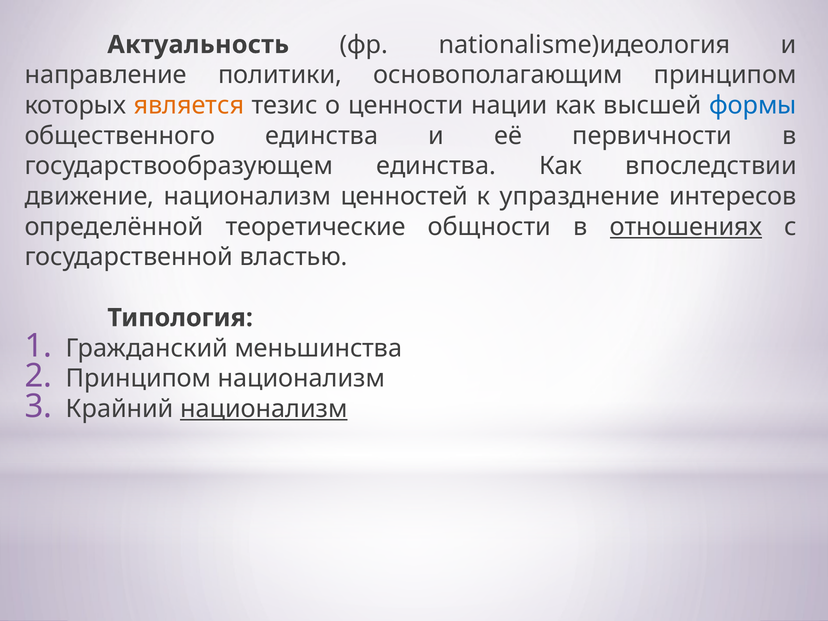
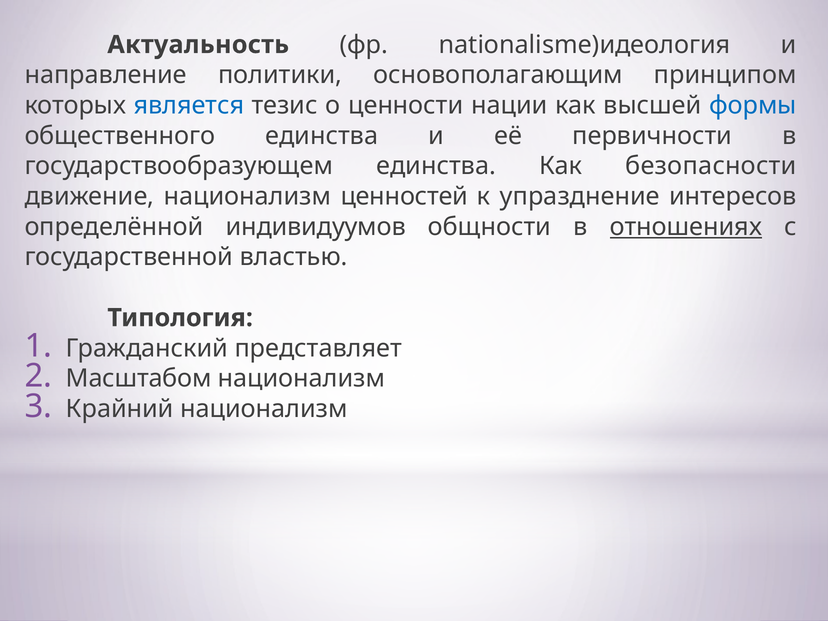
является colour: orange -> blue
впоследствии: впоследствии -> безопасности
теоретические: теоретические -> индивидуумов
меньшинства: меньшинства -> представляет
Принципом at (139, 379): Принципом -> Масштабом
национализм at (264, 409) underline: present -> none
